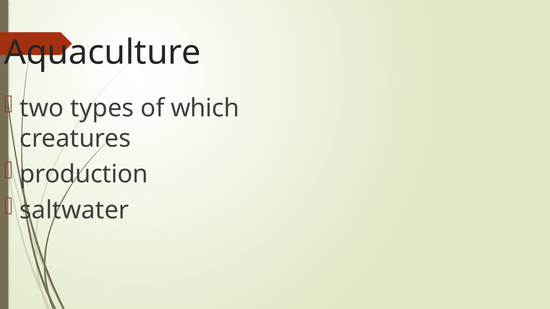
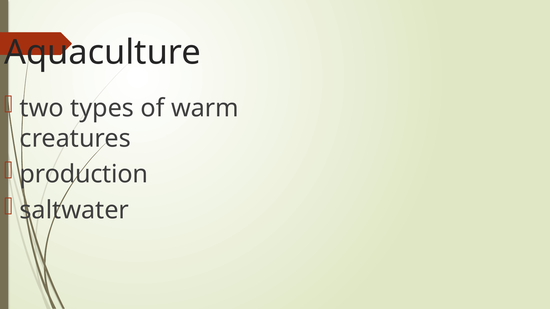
which: which -> warm
